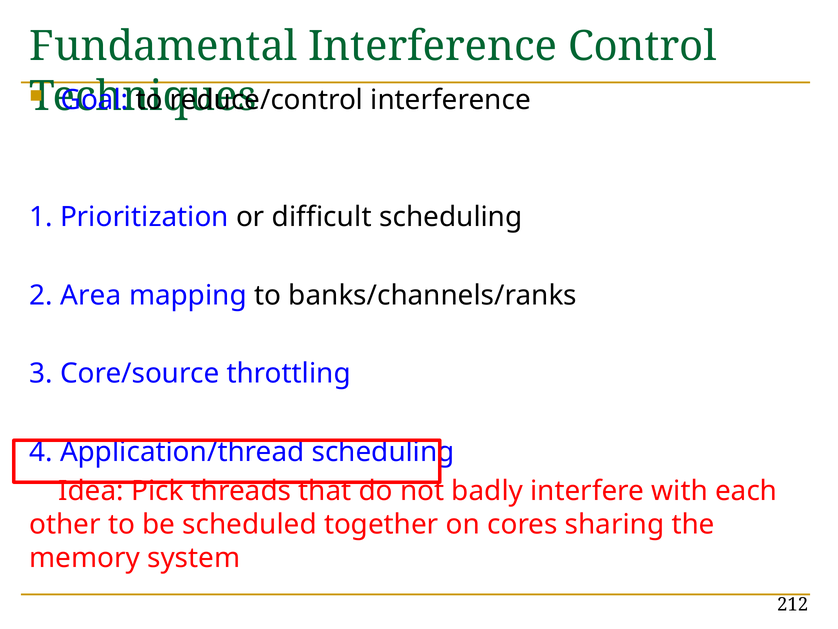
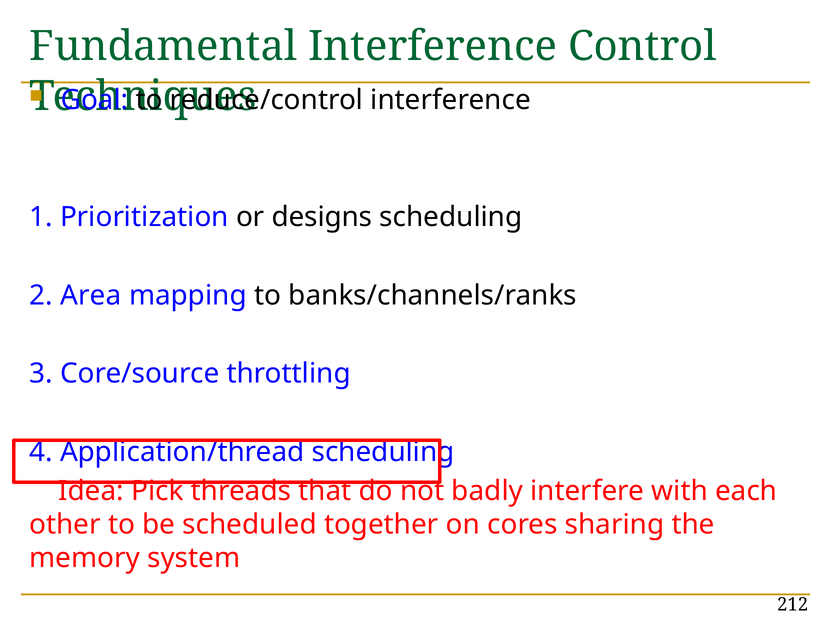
difficult: difficult -> designs
